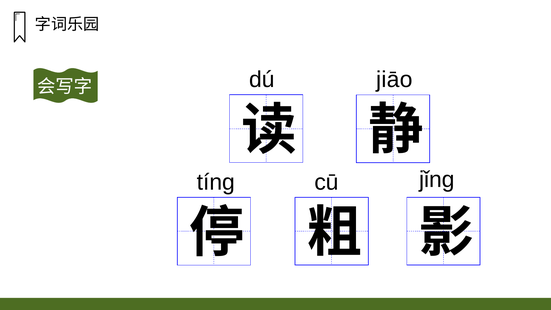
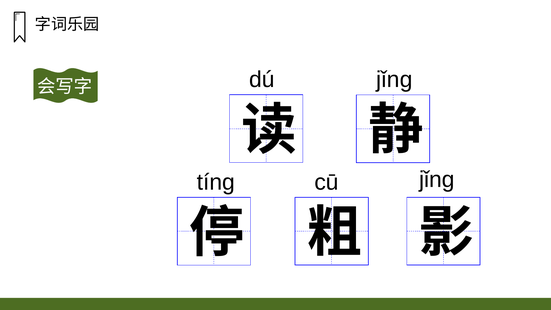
dú jiāo: jiāo -> jǐnɡ
